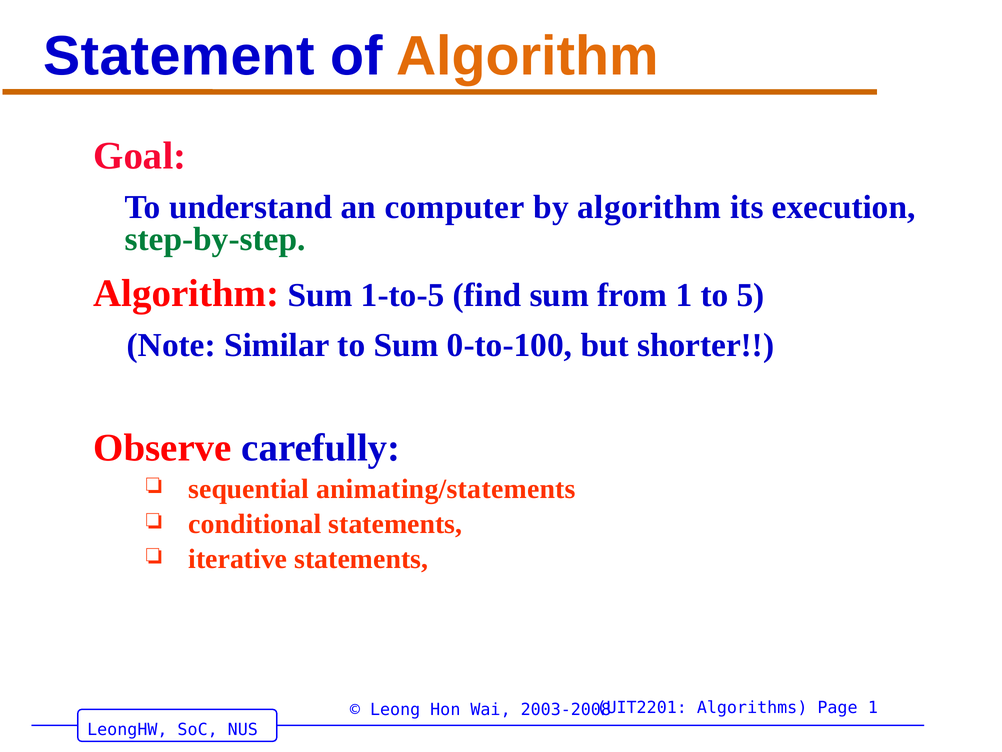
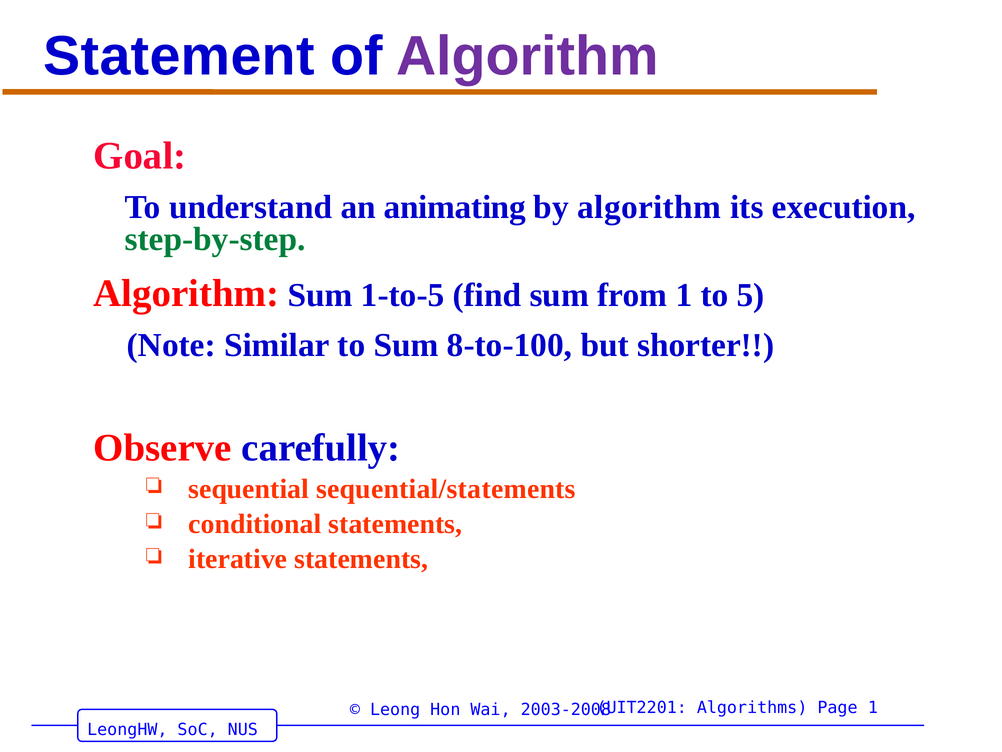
Algorithm at (527, 57) colour: orange -> purple
computer: computer -> animating
0-to-100: 0-to-100 -> 8-to-100
animating/statements: animating/statements -> sequential/statements
